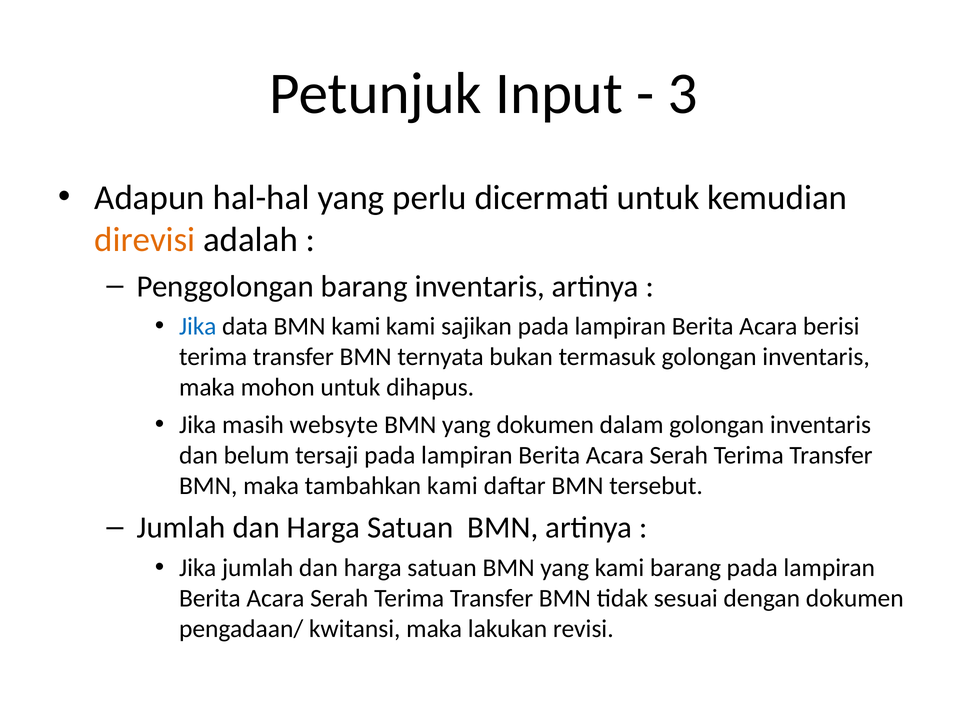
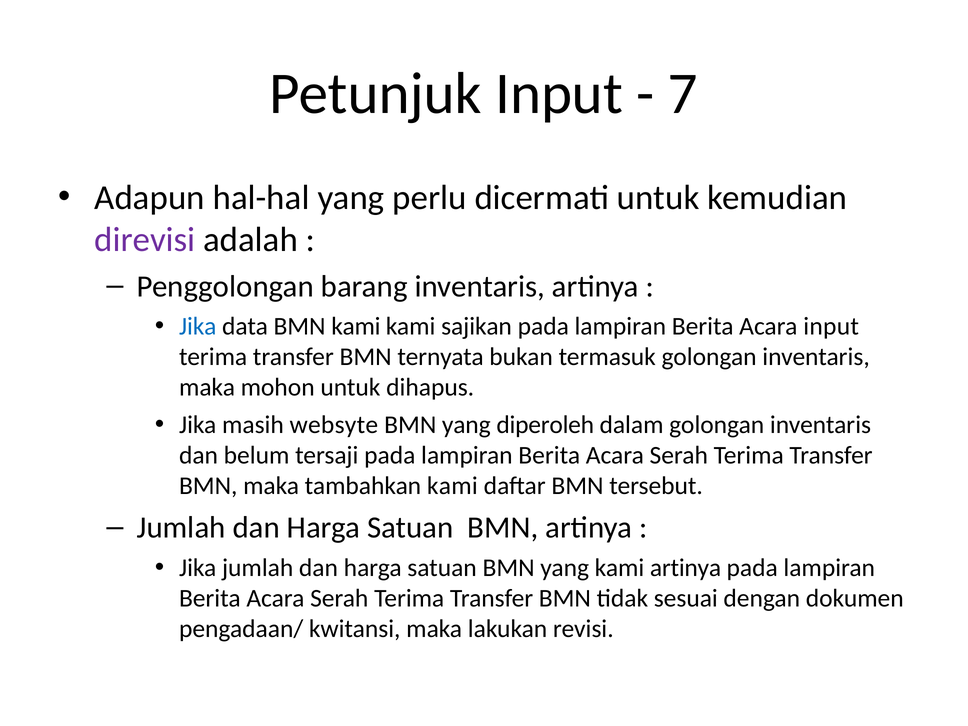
3: 3 -> 7
direvisi colour: orange -> purple
Acara berisi: berisi -> input
yang dokumen: dokumen -> diperoleh
kami barang: barang -> artinya
